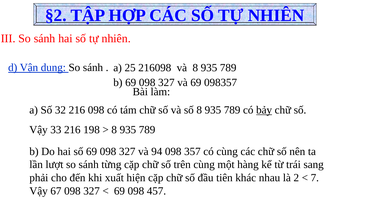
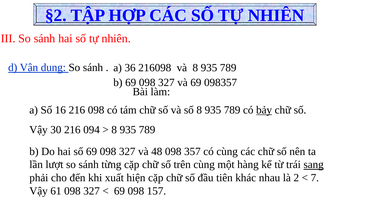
25: 25 -> 36
32: 32 -> 16
33: 33 -> 30
198: 198 -> 094
94: 94 -> 48
sang underline: none -> present
67: 67 -> 61
457: 457 -> 157
